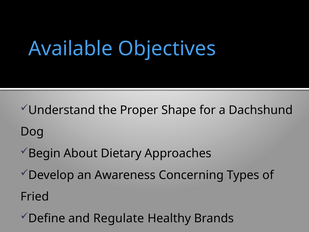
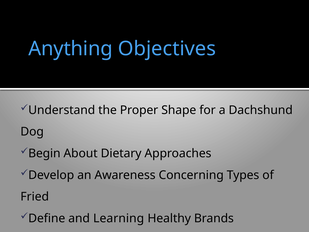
Available: Available -> Anything
Regulate: Regulate -> Learning
